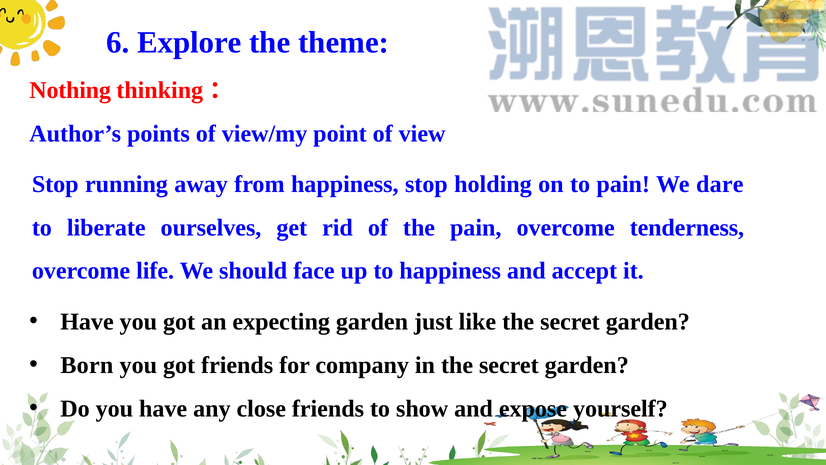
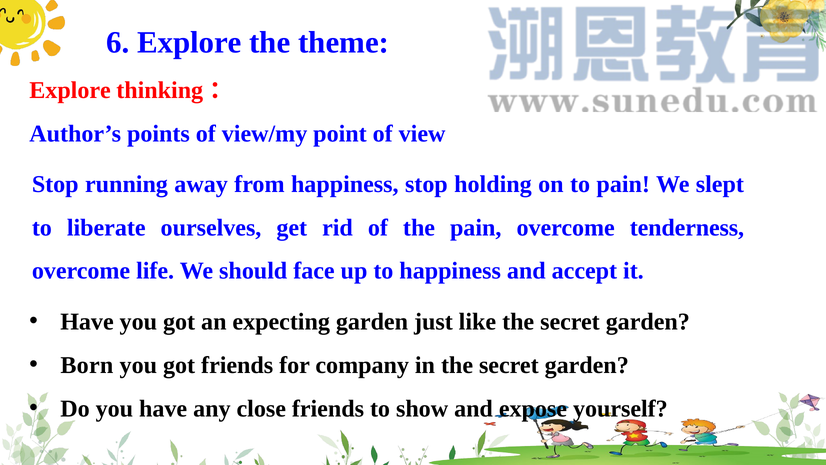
Nothing at (70, 90): Nothing -> Explore
dare: dare -> slept
